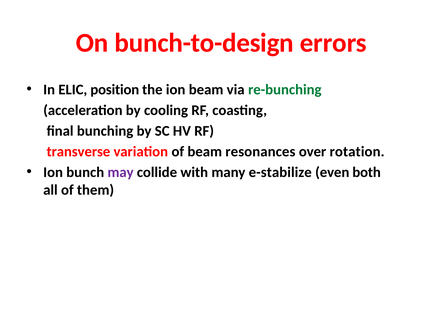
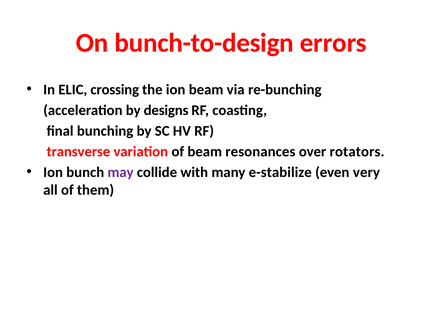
position: position -> crossing
re-bunching colour: green -> black
cooling: cooling -> designs
rotation: rotation -> rotators
both: both -> very
